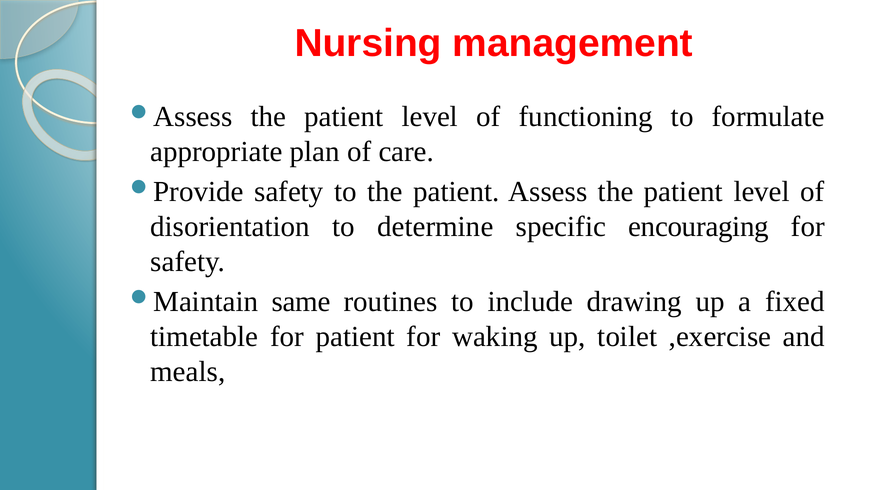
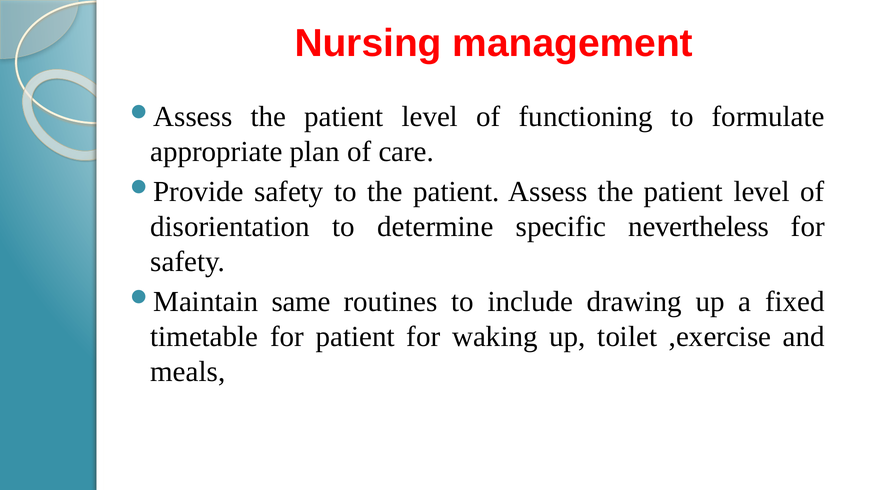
encouraging: encouraging -> nevertheless
